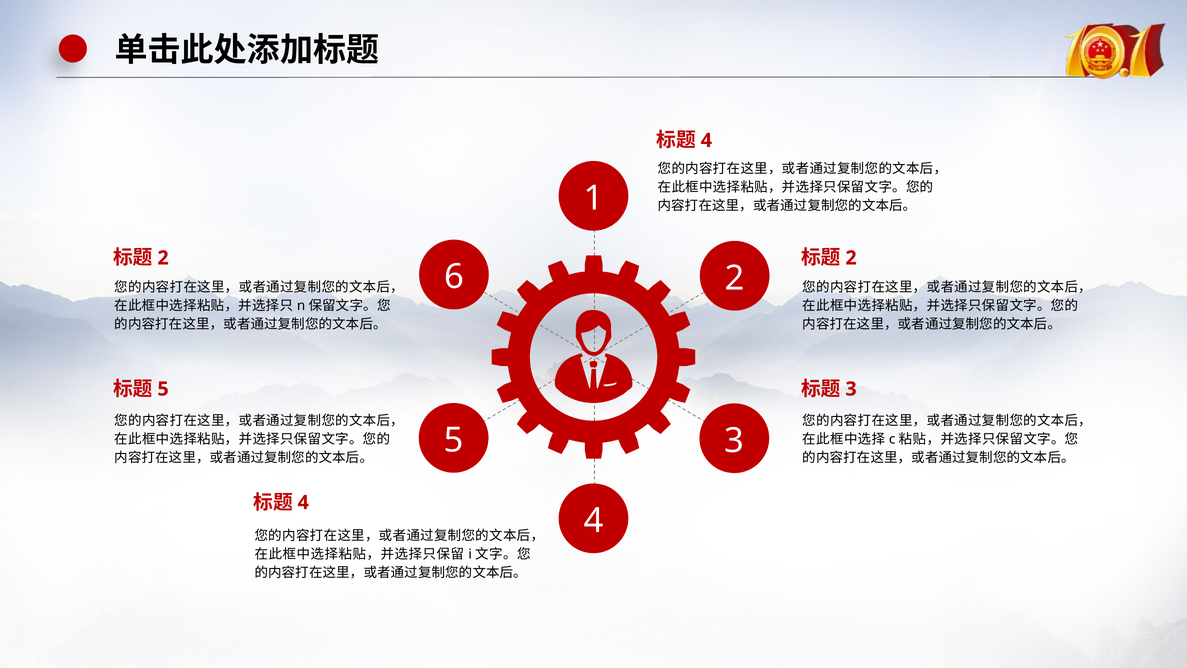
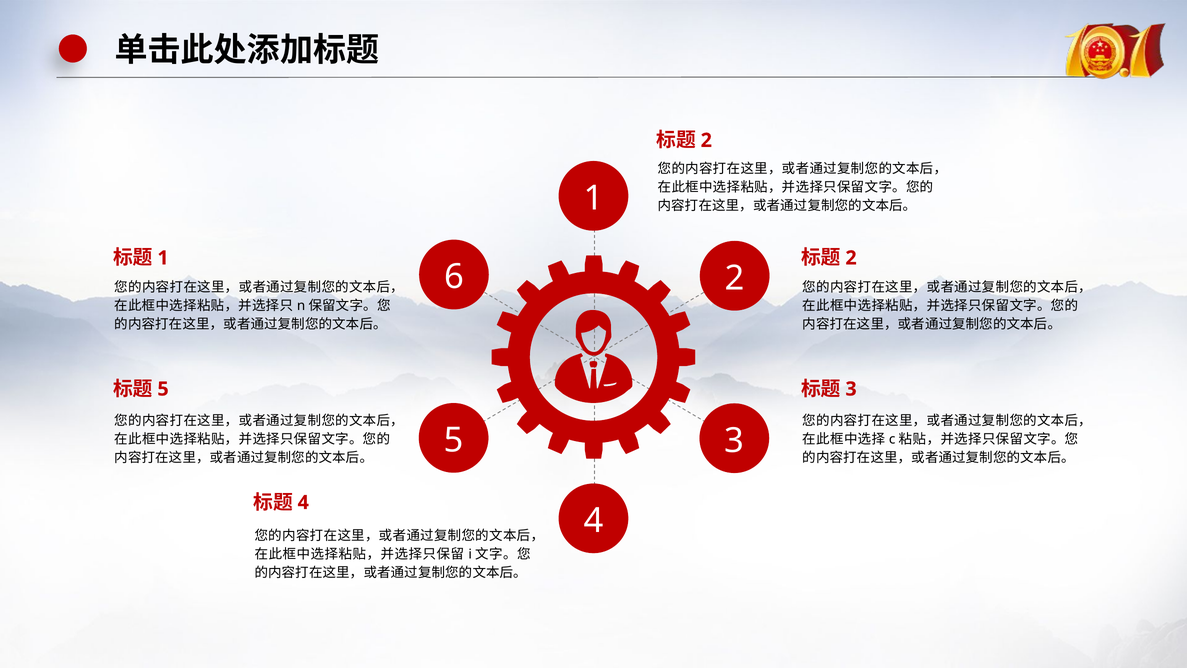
4 at (706, 140): 4 -> 2
2 at (163, 258): 2 -> 1
